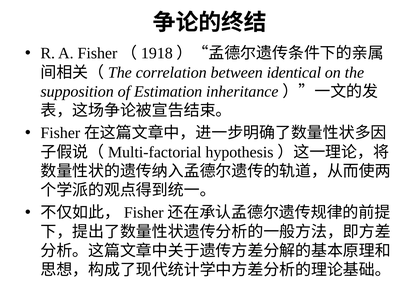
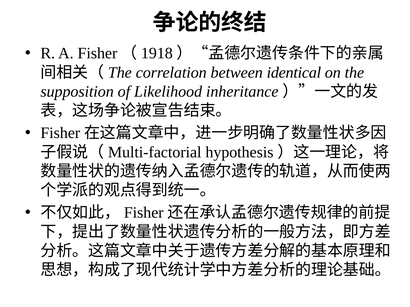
Estimation: Estimation -> Likelihood
